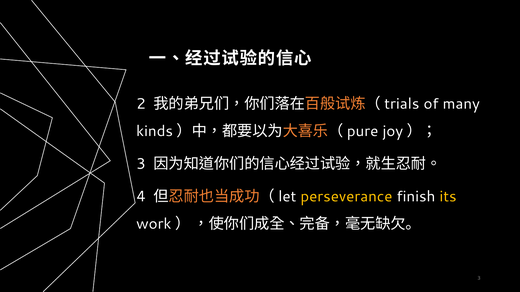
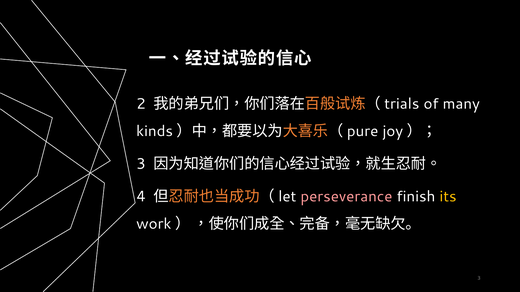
perseverance colour: yellow -> pink
